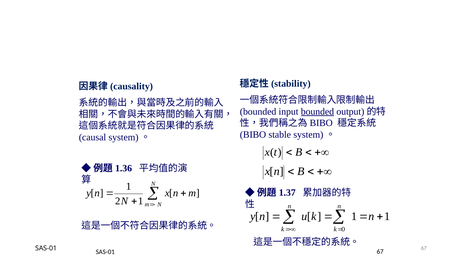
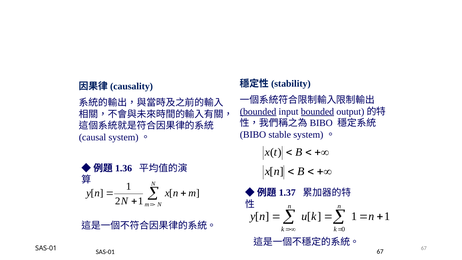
bounded at (258, 111) underline: none -> present
